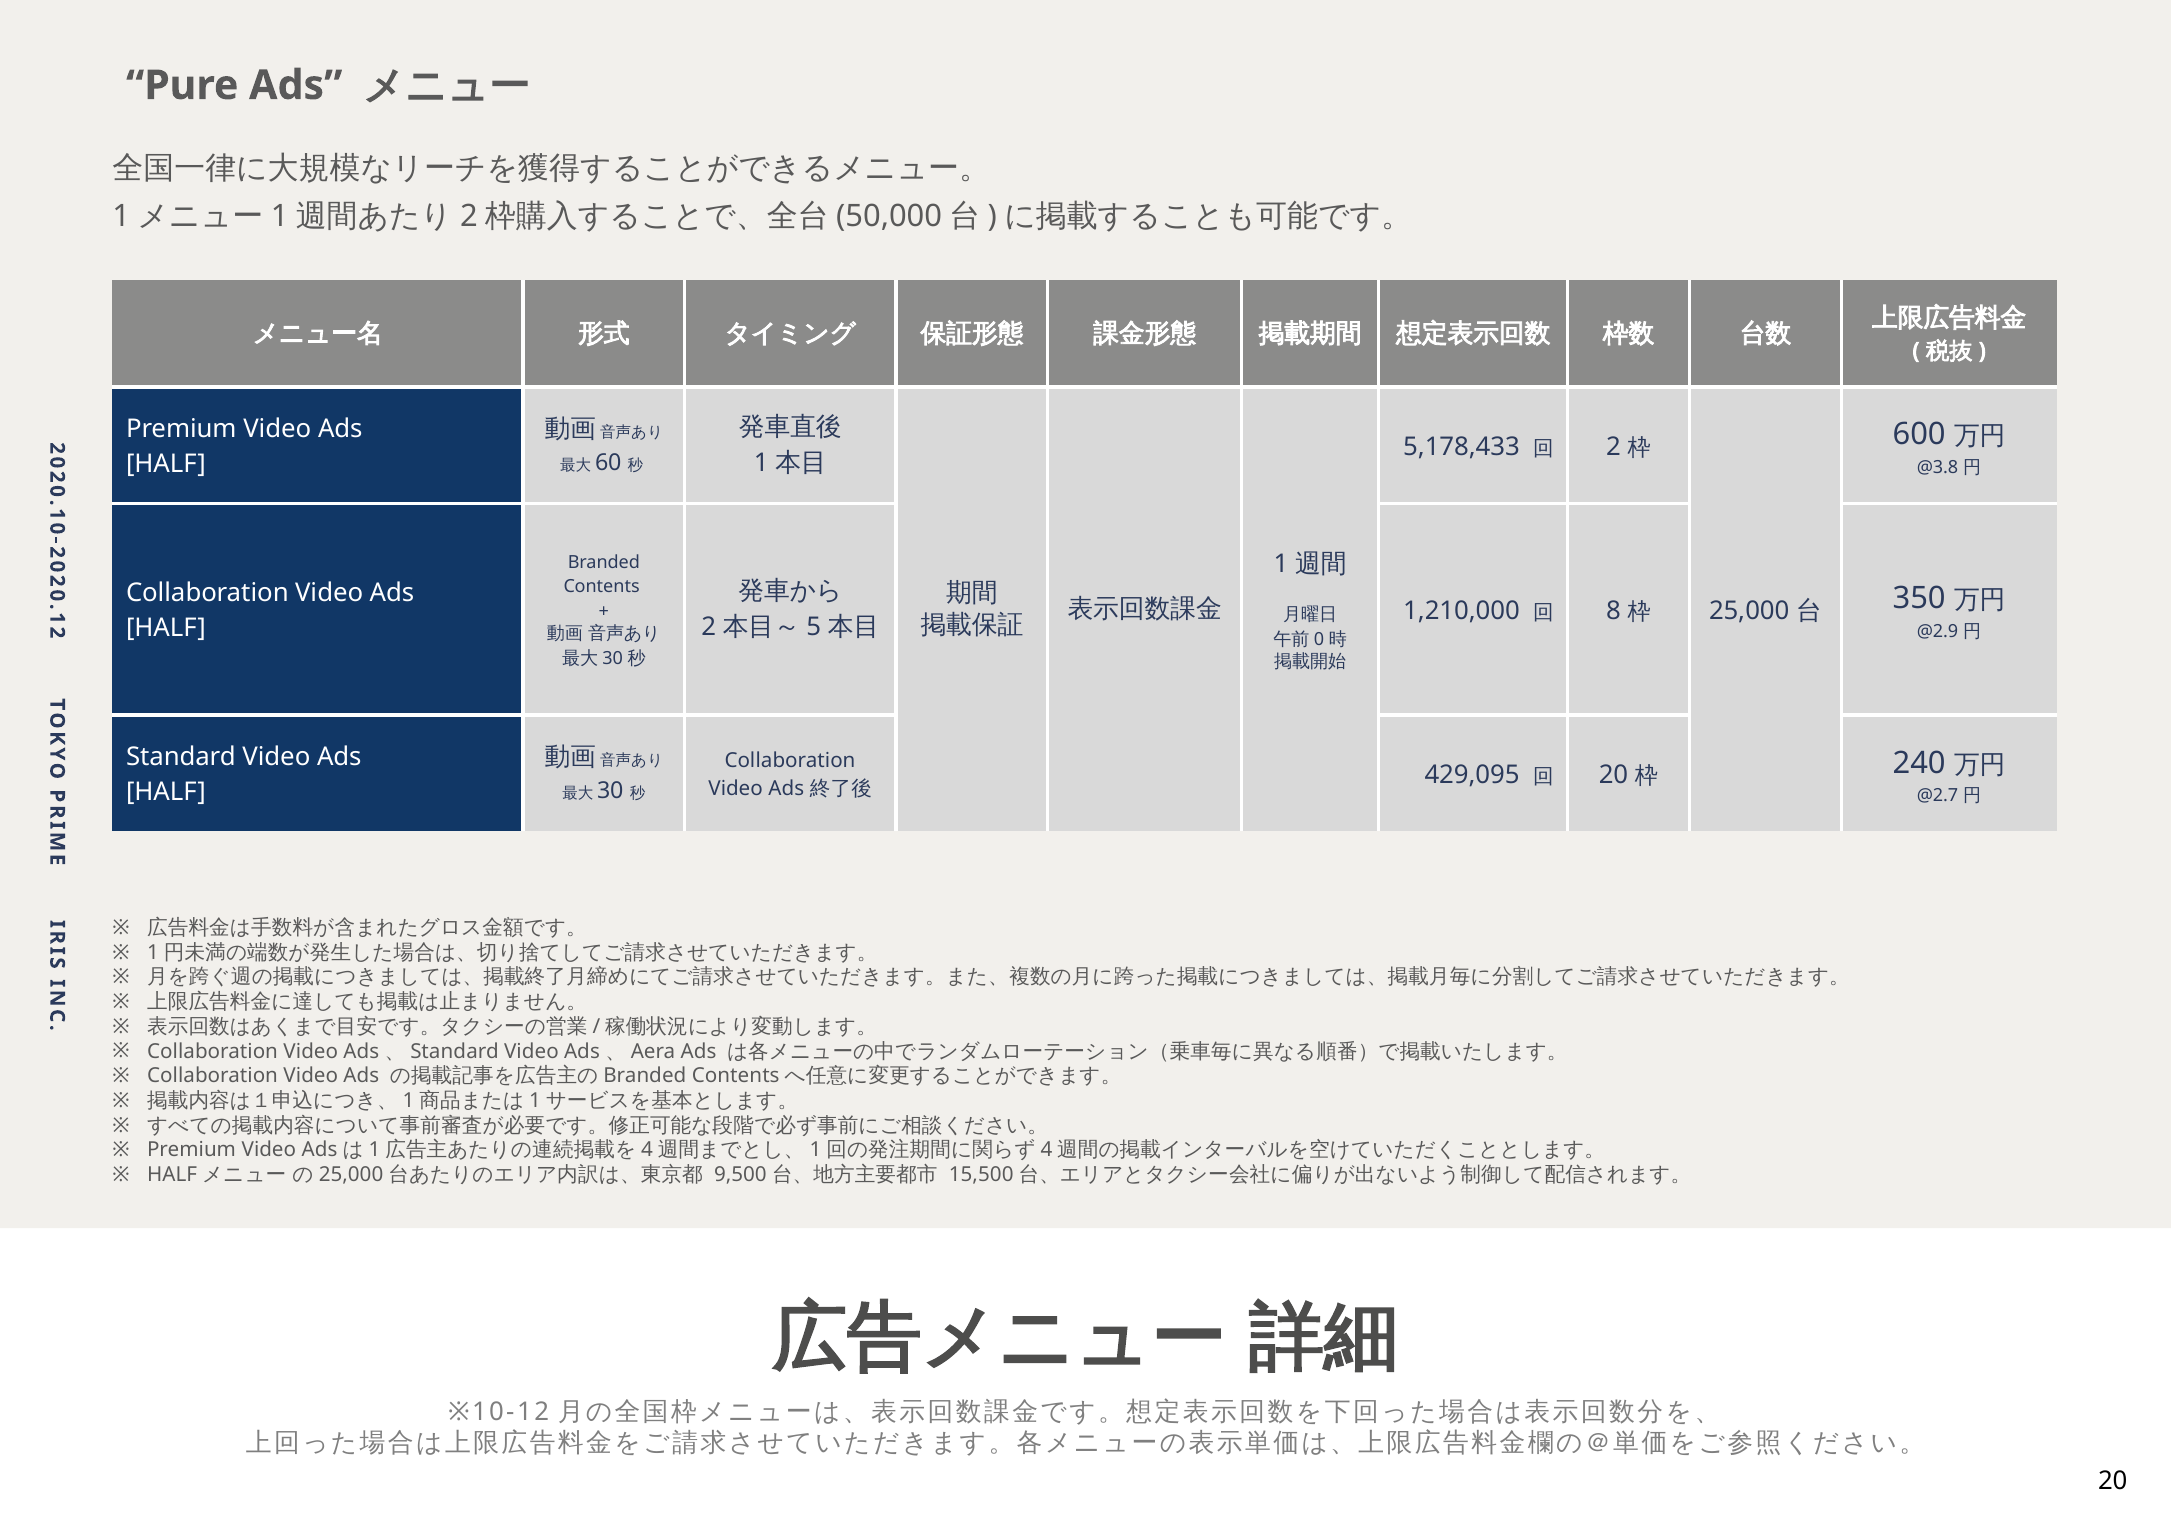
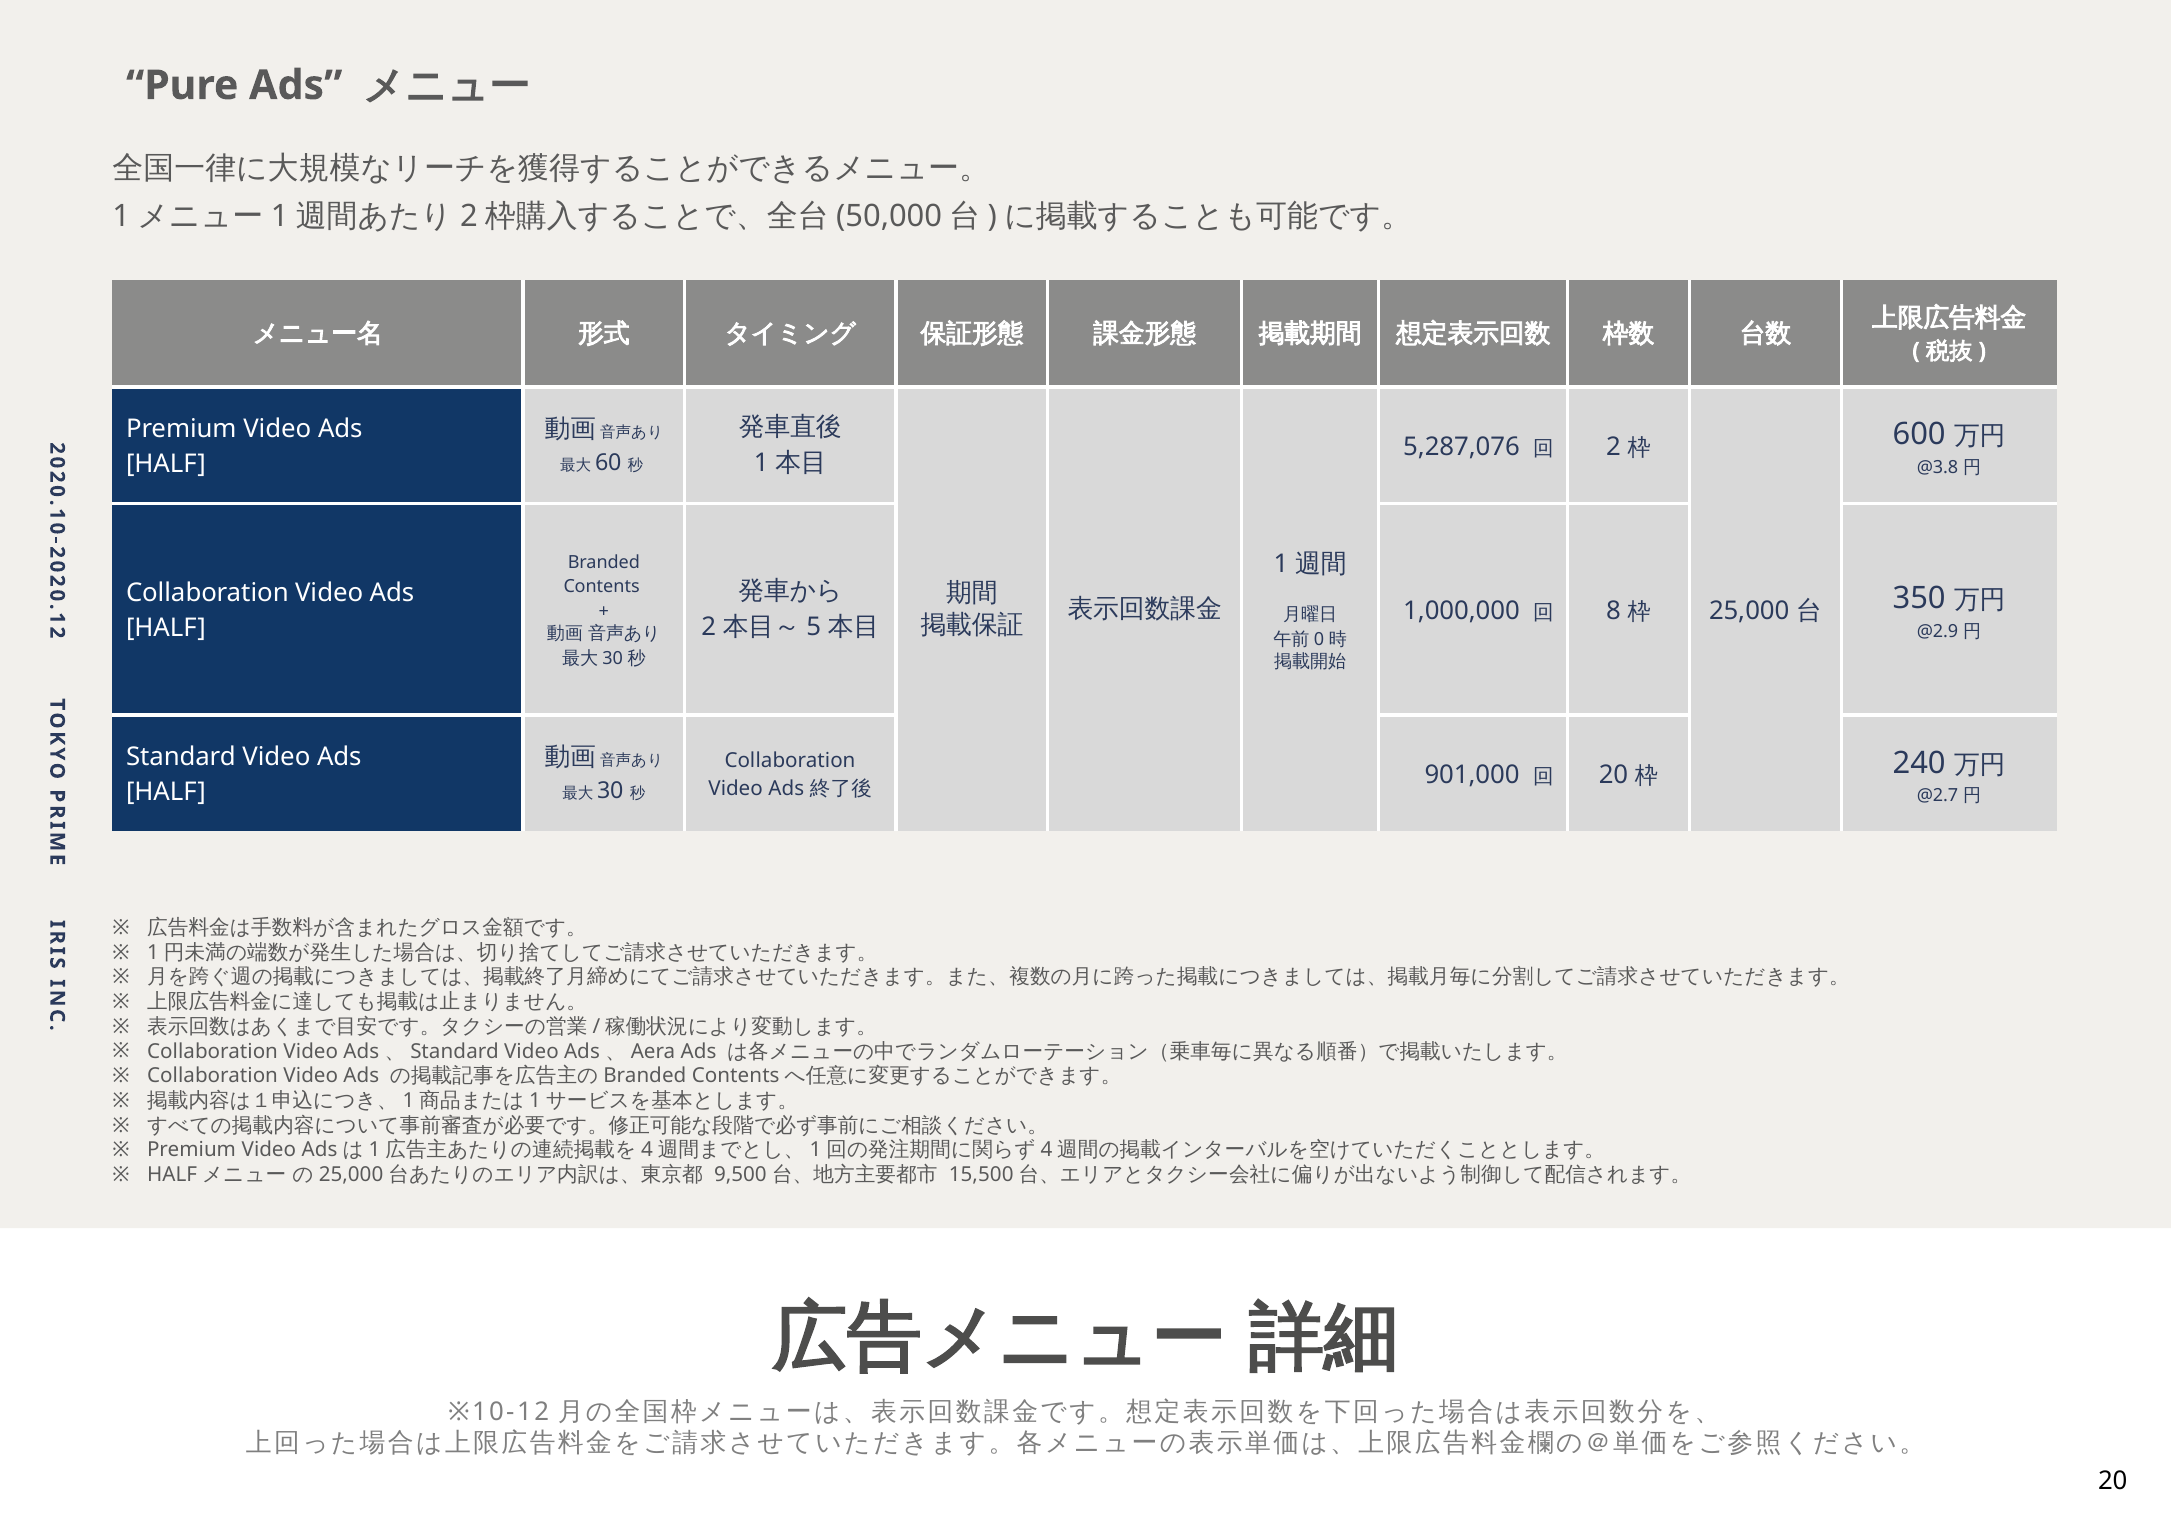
5,178,433: 5,178,433 -> 5,287,076
1,210,000: 1,210,000 -> 1,000,000
429,095: 429,095 -> 901,000
